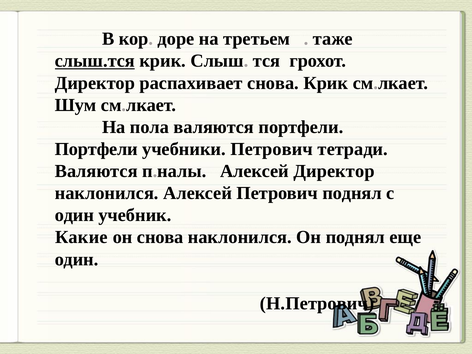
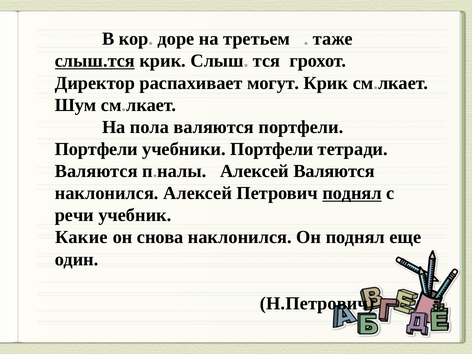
распахивает снова: снова -> могут
учебники Петрович: Петрович -> Портфели
Алексей Директор: Директор -> Валяются
поднял at (352, 193) underline: none -> present
один at (74, 215): один -> речи
